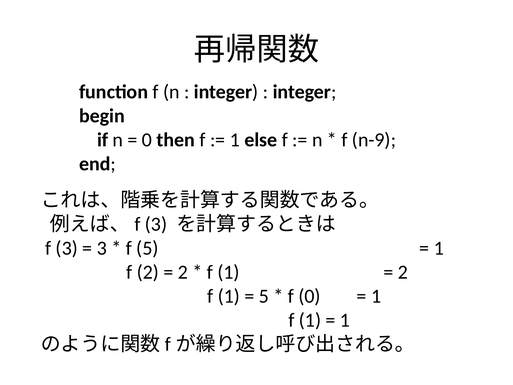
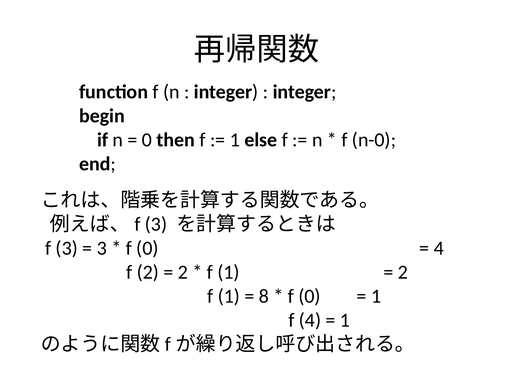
n-9: n-9 -> n-0
5 at (147, 248): 5 -> 0
1 at (439, 248): 1 -> 4
5 at (264, 296): 5 -> 8
1 at (310, 320): 1 -> 4
